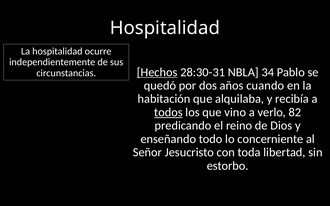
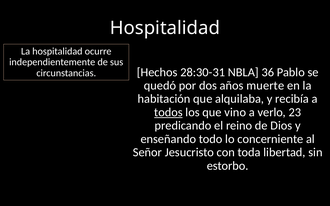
Hechos underline: present -> none
34: 34 -> 36
cuando: cuando -> muerte
82: 82 -> 23
